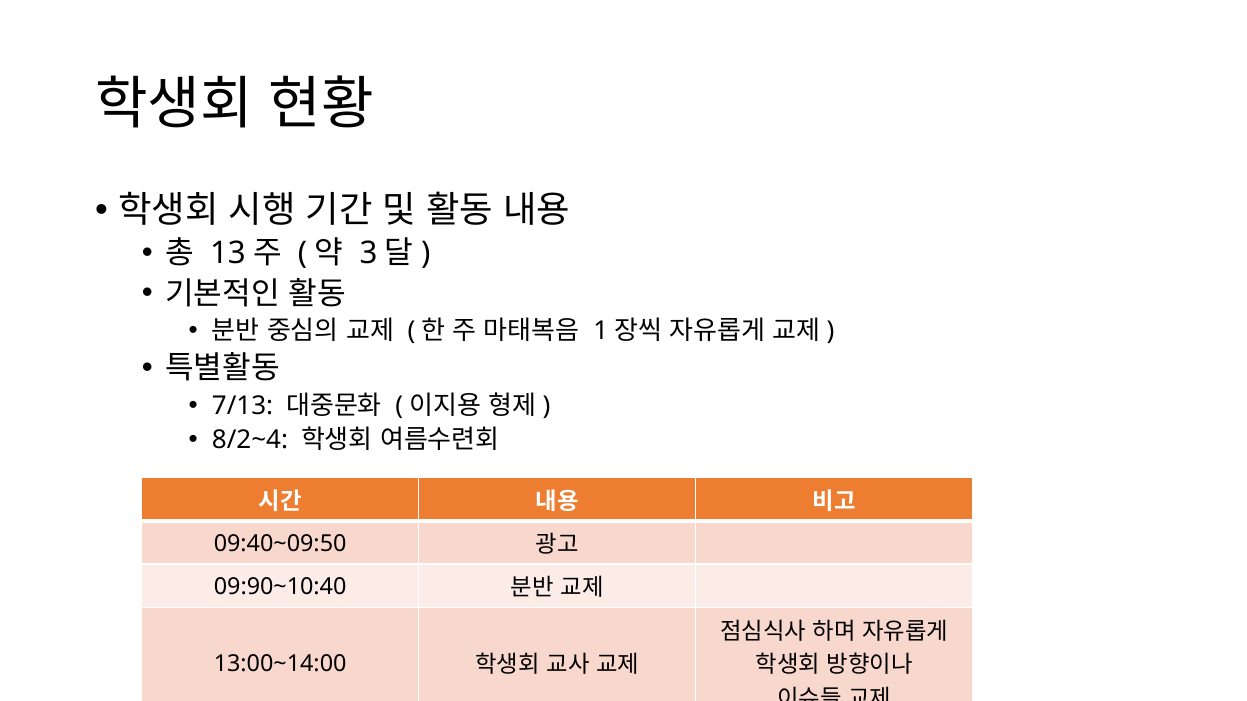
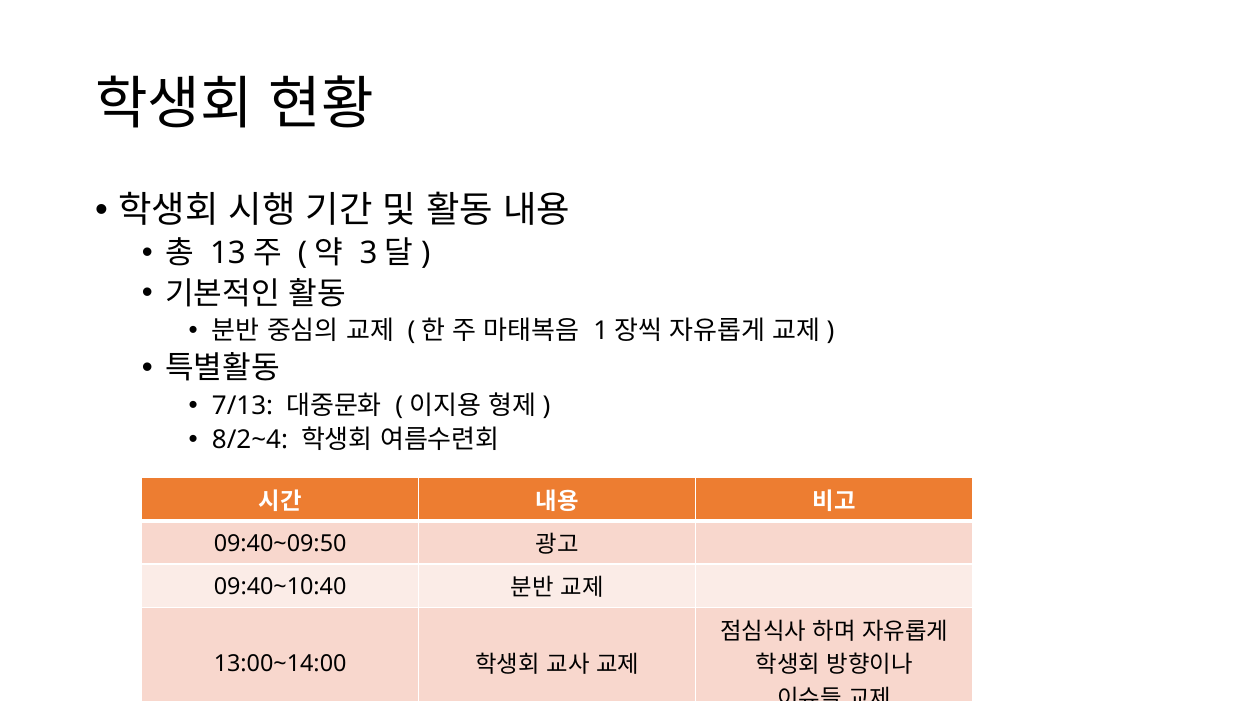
09:90~10:40: 09:90~10:40 -> 09:40~10:40
